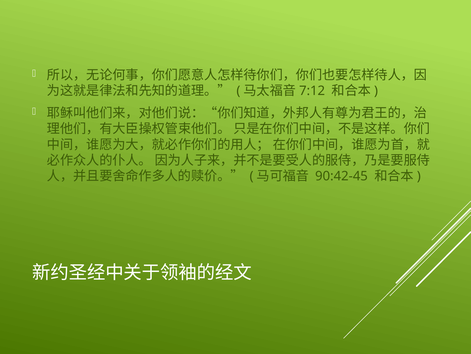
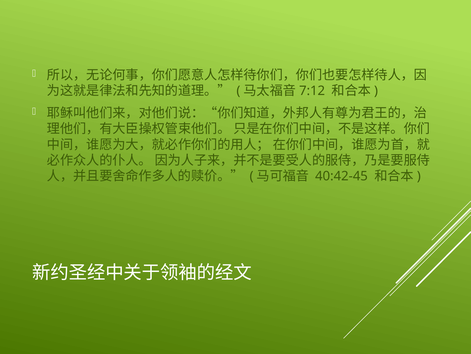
90:42-45: 90:42-45 -> 40:42-45
